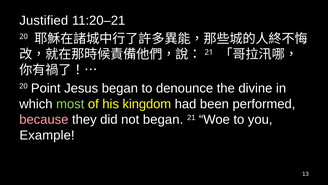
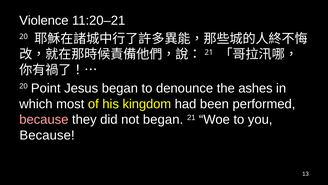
Justified: Justified -> Violence
divine: divine -> ashes
most colour: light green -> white
Example at (47, 135): Example -> Because
